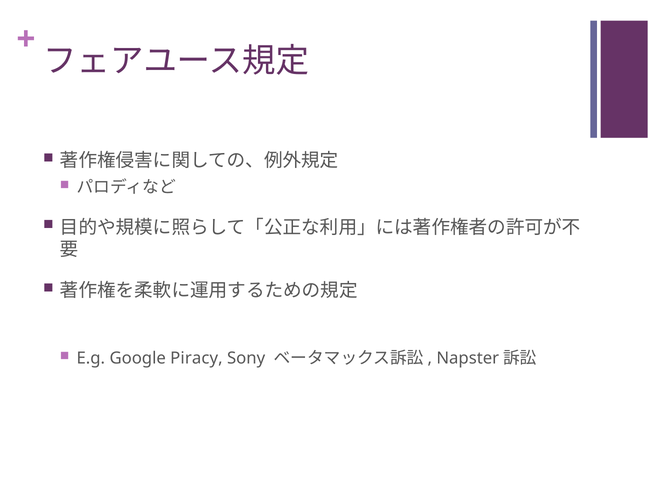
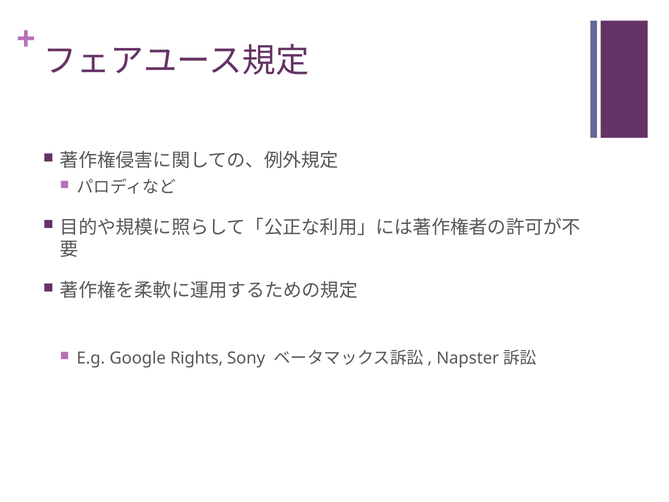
Piracy: Piracy -> Rights
